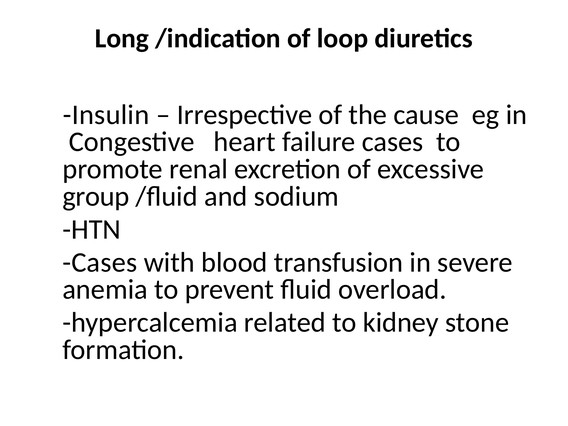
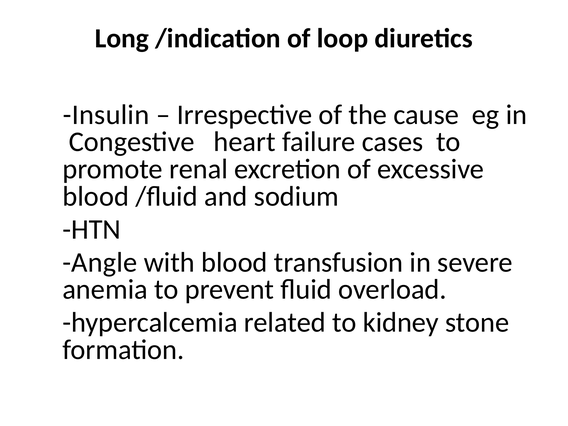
group at (96, 196): group -> blood
Cases at (100, 262): Cases -> Angle
